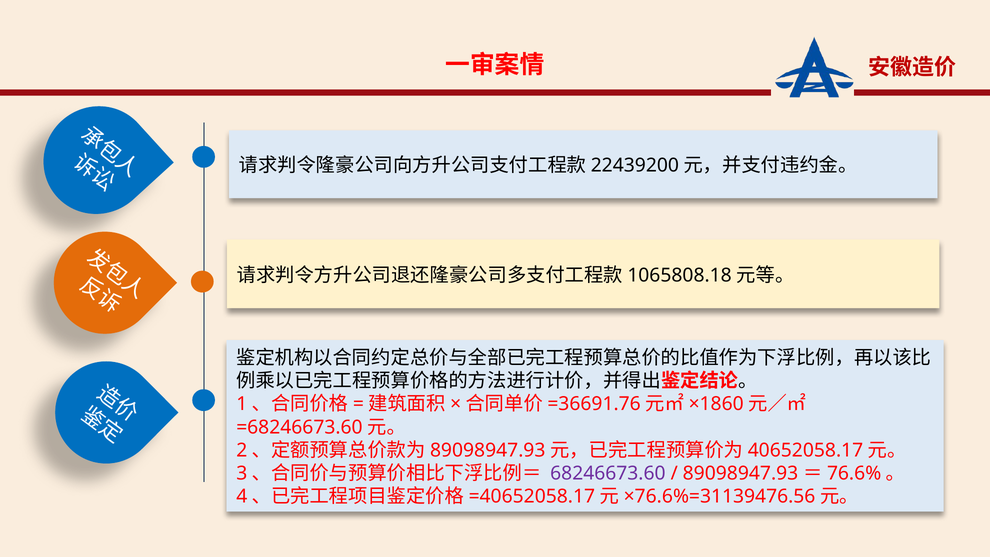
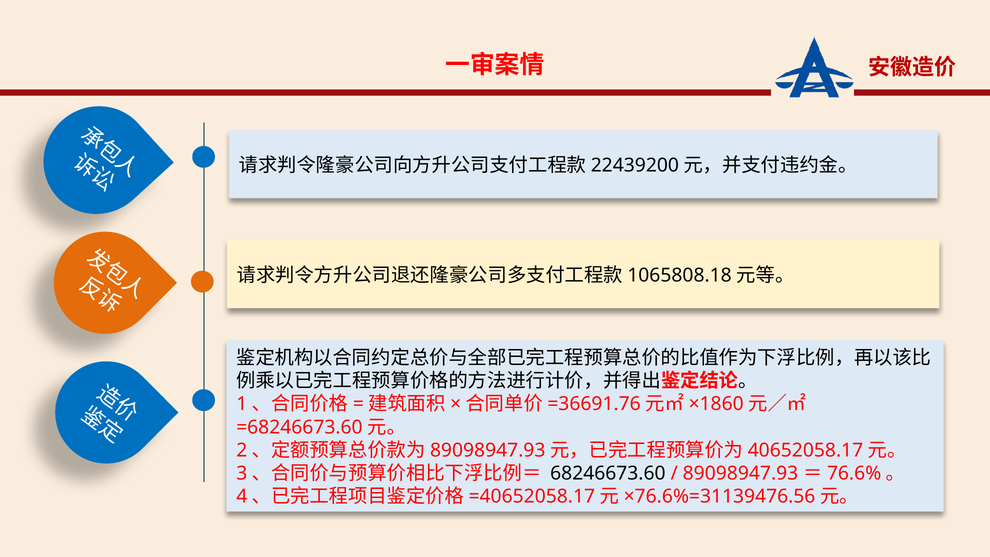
68246673.60 colour: purple -> black
